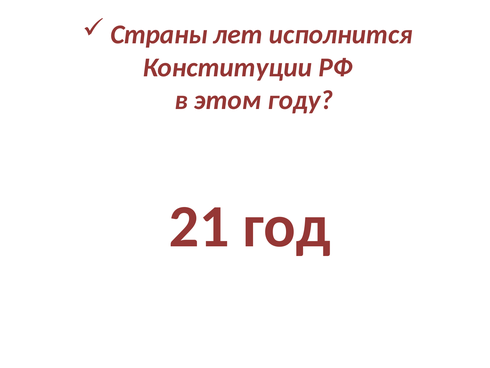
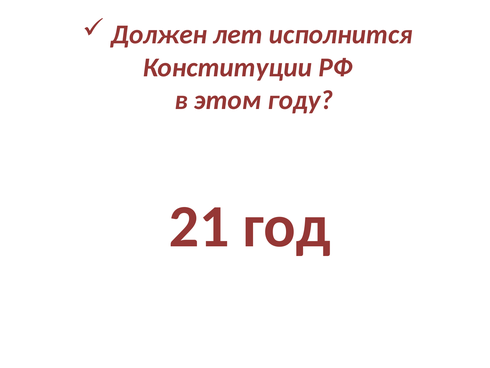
Страны: Страны -> Должен
